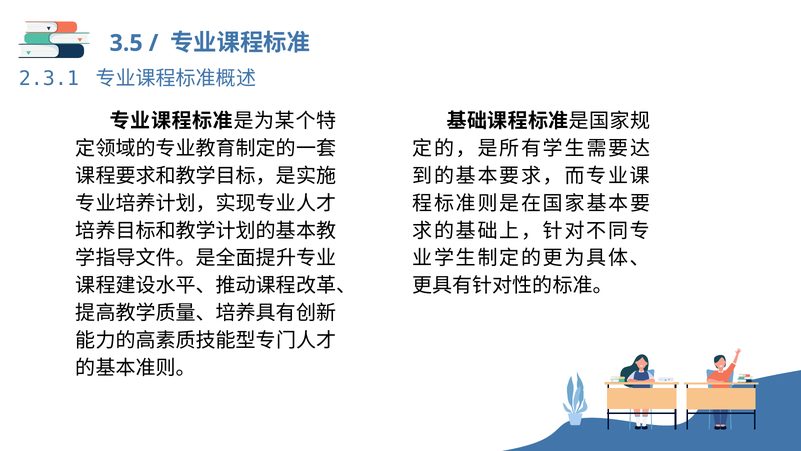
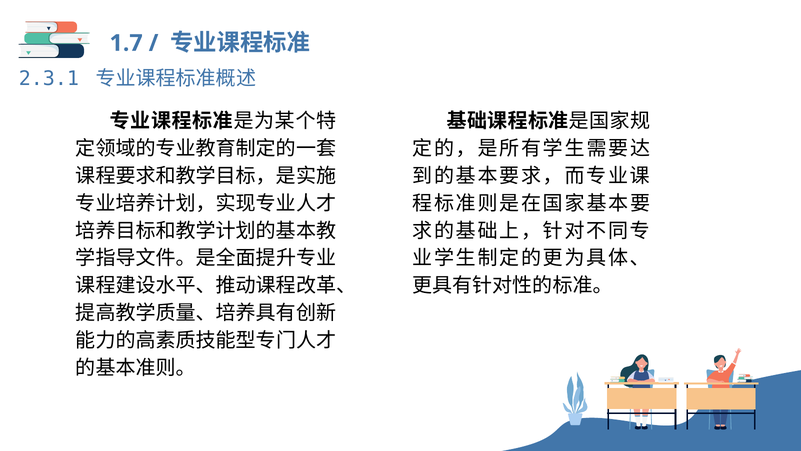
3.5: 3.5 -> 1.7
